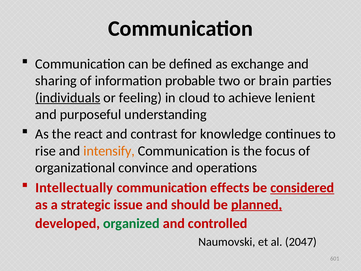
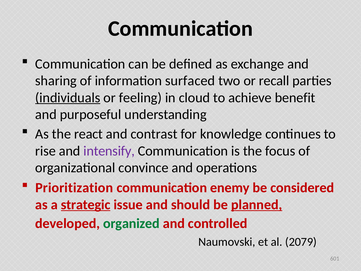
probable: probable -> surfaced
brain: brain -> recall
lenient: lenient -> benefit
intensify colour: orange -> purple
Intellectually: Intellectually -> Prioritization
effects: effects -> enemy
considered underline: present -> none
strategic underline: none -> present
2047: 2047 -> 2079
